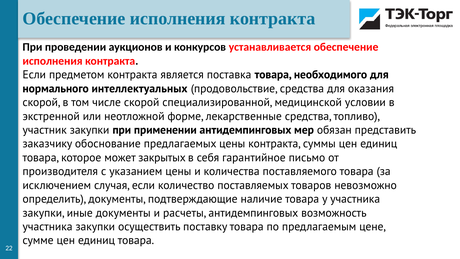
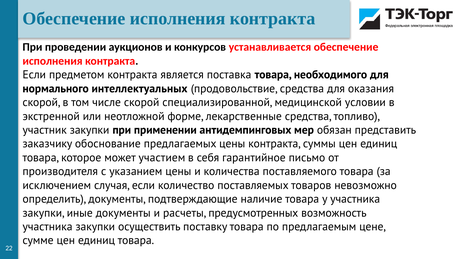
закрытых: закрытых -> участием
расчеты антидемпинговых: антидемпинговых -> предусмотренных
